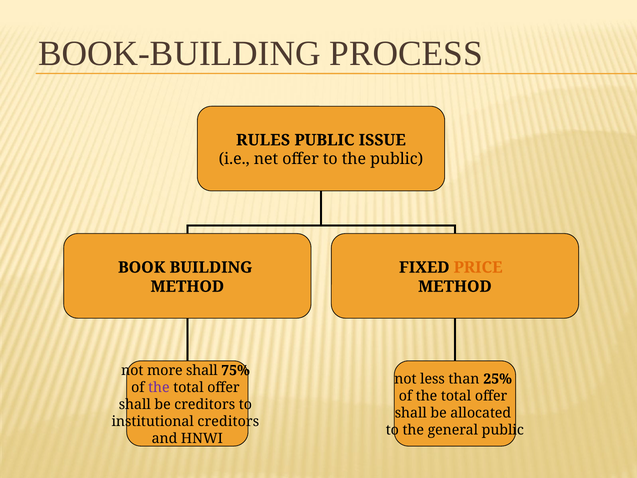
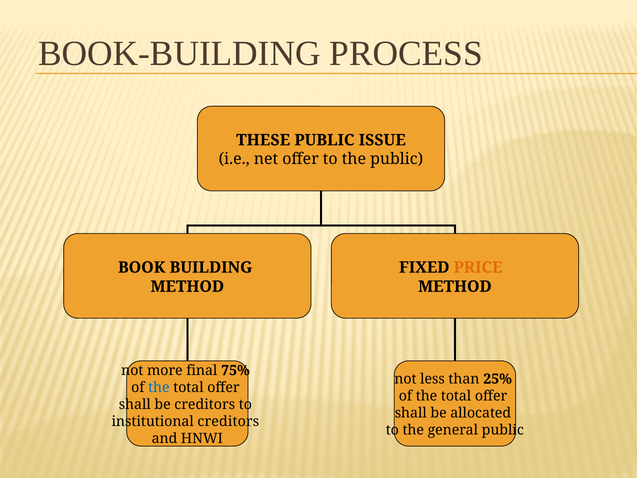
RULES: RULES -> THESE
more shall: shall -> final
the at (159, 387) colour: purple -> blue
